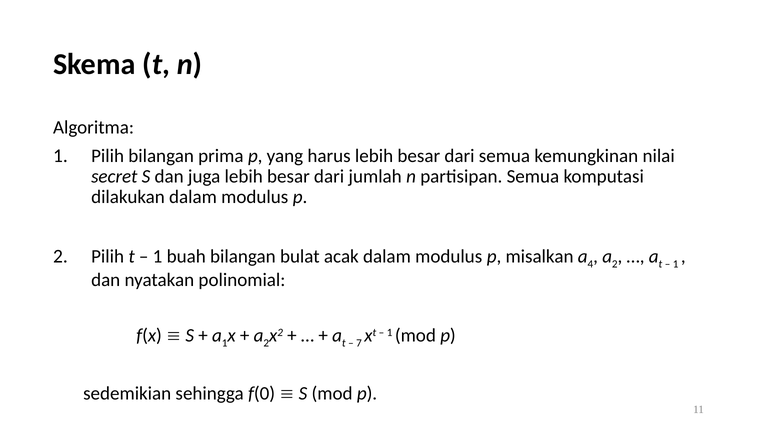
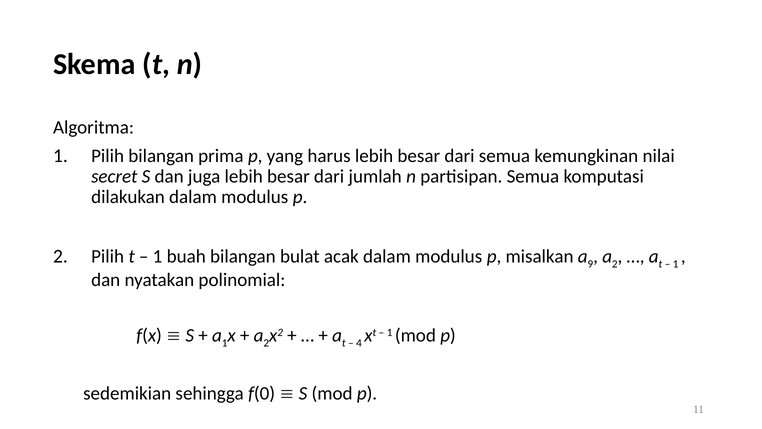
4: 4 -> 9
7: 7 -> 4
